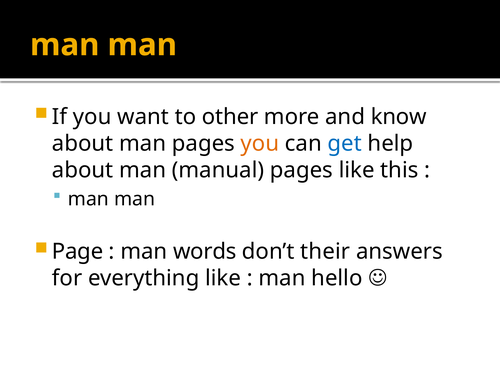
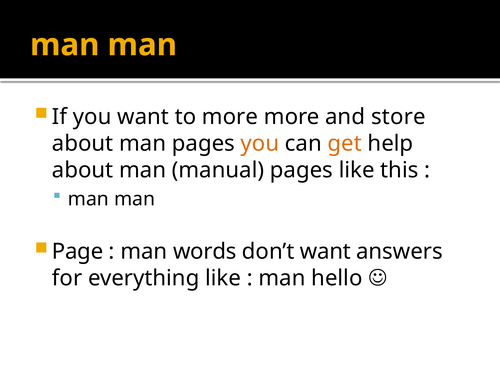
to other: other -> more
know: know -> store
get colour: blue -> orange
don’t their: their -> want
